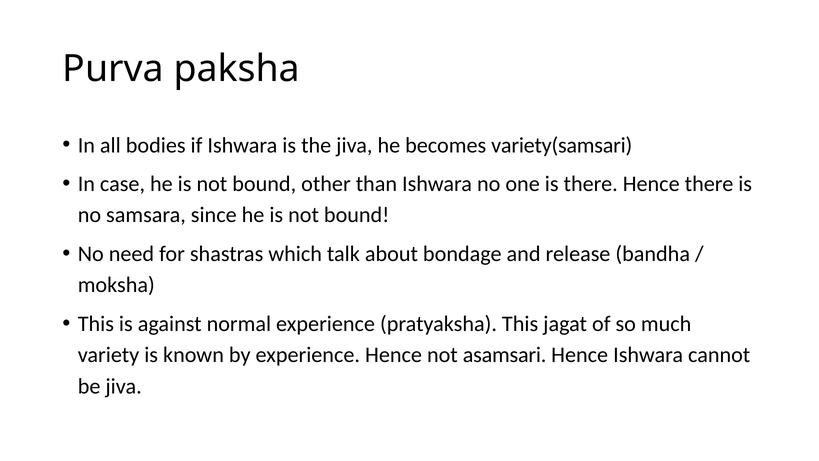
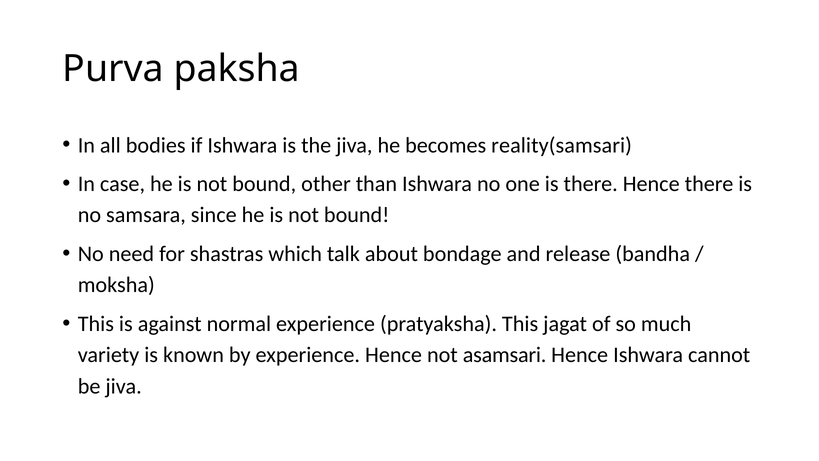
variety(samsari: variety(samsari -> reality(samsari
